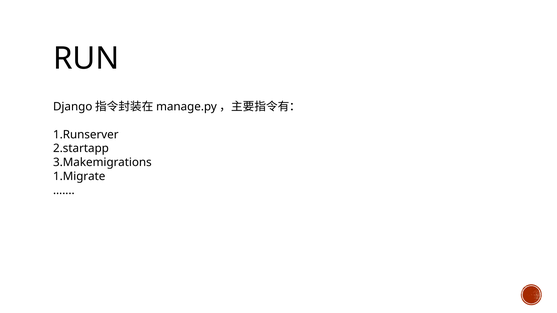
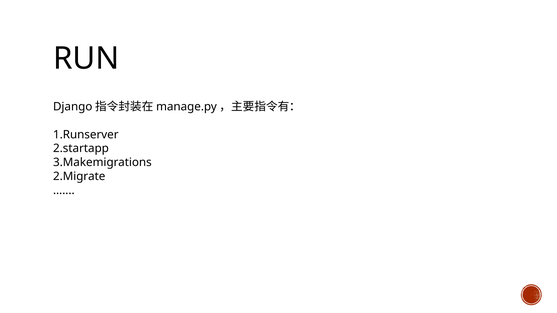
1.Migrate: 1.Migrate -> 2.Migrate
